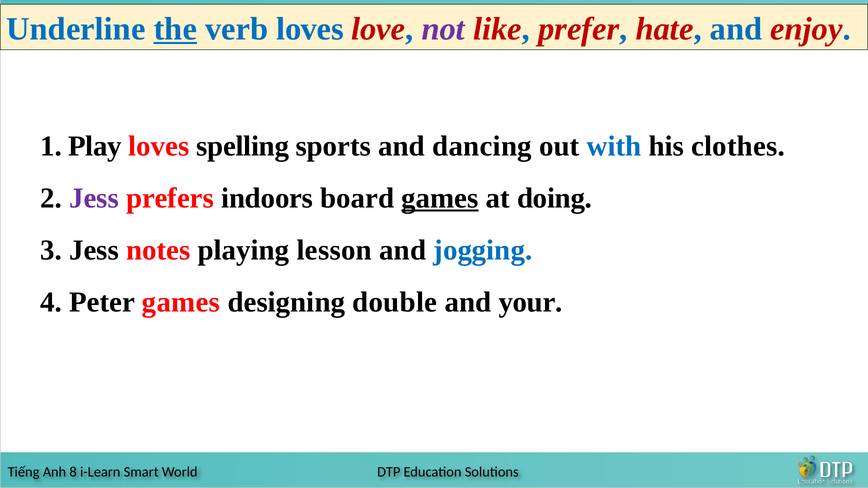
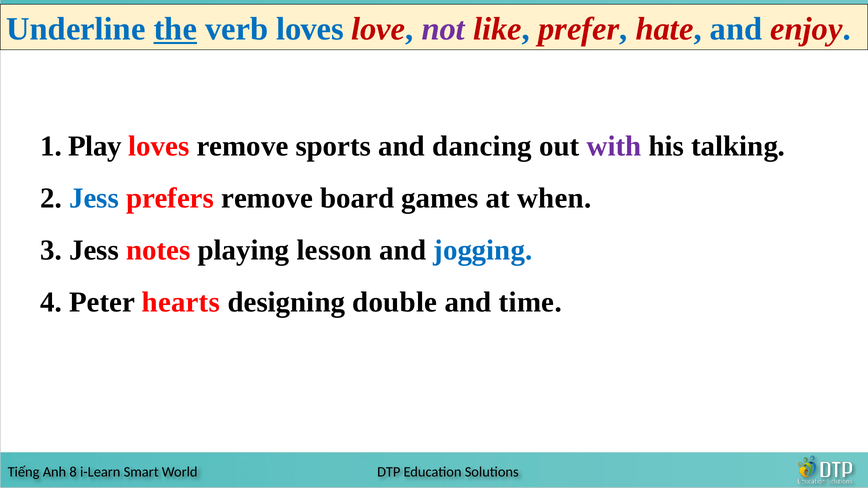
loves spelling: spelling -> remove
with colour: blue -> purple
clothes: clothes -> talking
Jess at (94, 198) colour: purple -> blue
prefers indoors: indoors -> remove
games at (440, 198) underline: present -> none
doing: doing -> when
Peter games: games -> hearts
and your: your -> time
